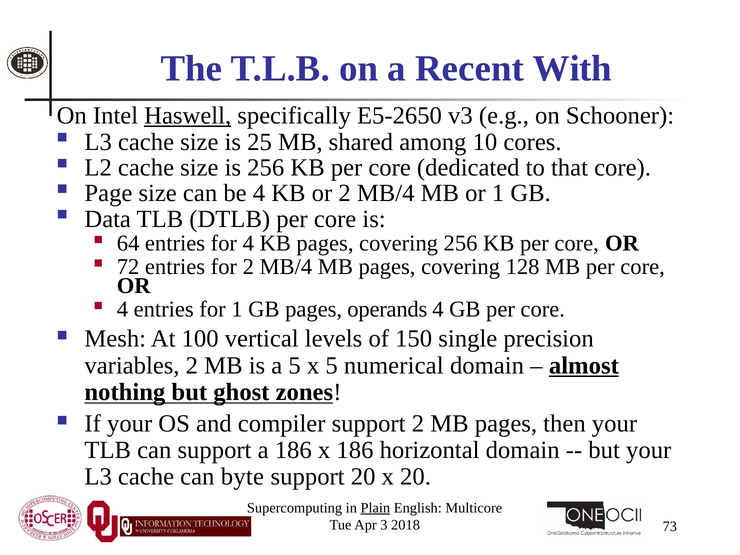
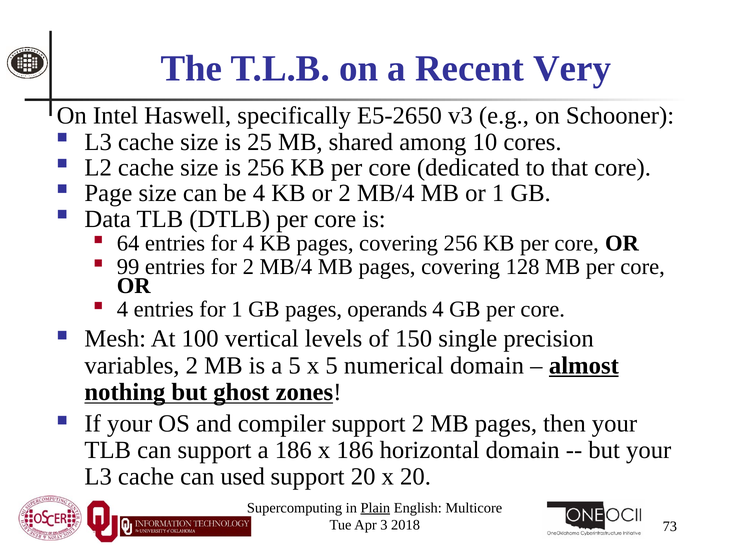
With: With -> Very
Haswell underline: present -> none
72: 72 -> 99
byte: byte -> used
